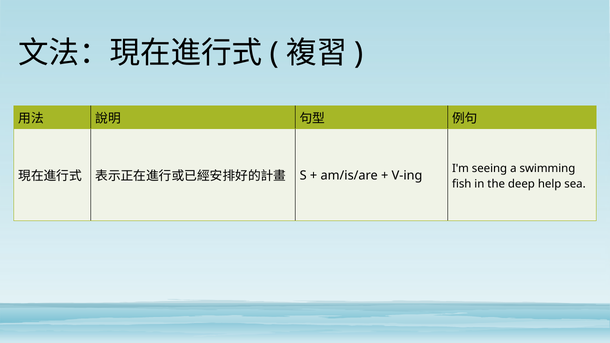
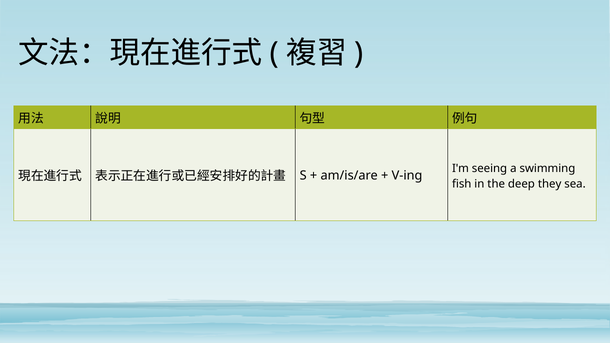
help: help -> they
